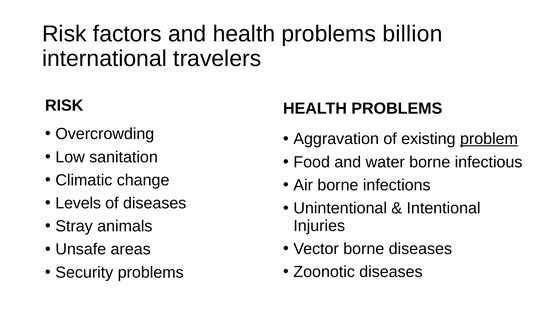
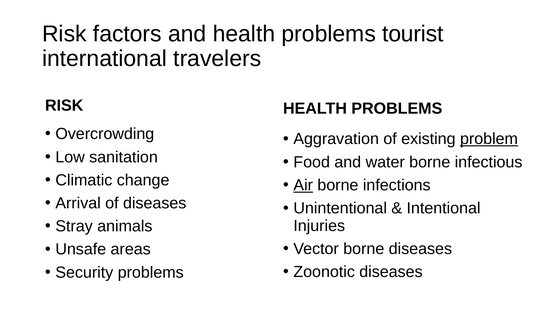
billion: billion -> tourist
Air underline: none -> present
Levels: Levels -> Arrival
